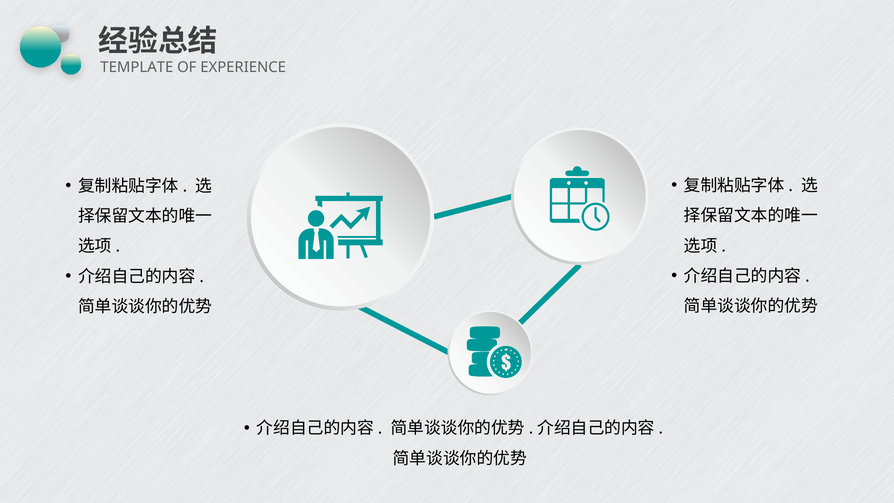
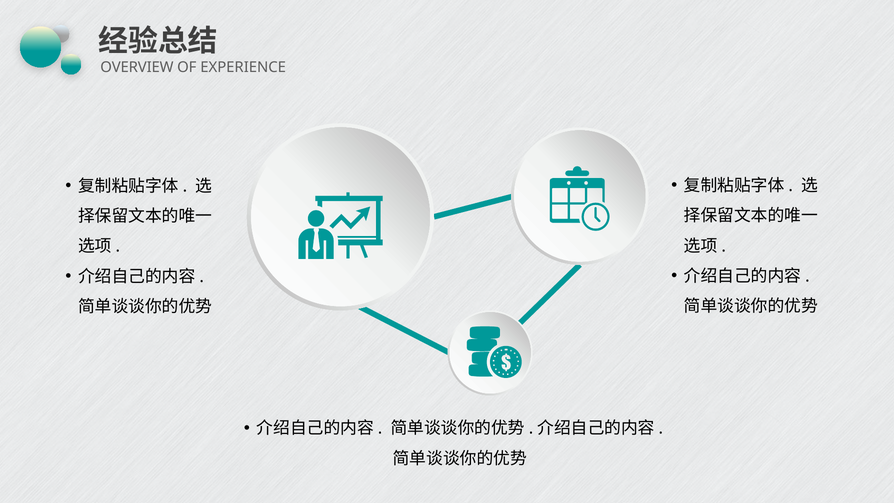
TEMPLATE: TEMPLATE -> OVERVIEW
